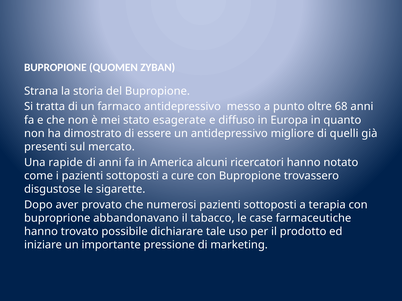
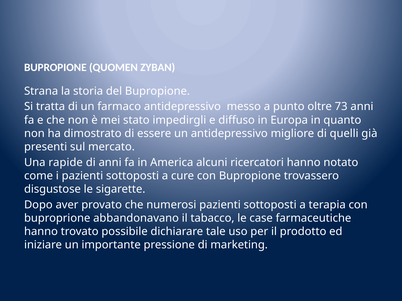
68: 68 -> 73
esagerate: esagerate -> impedirgli
